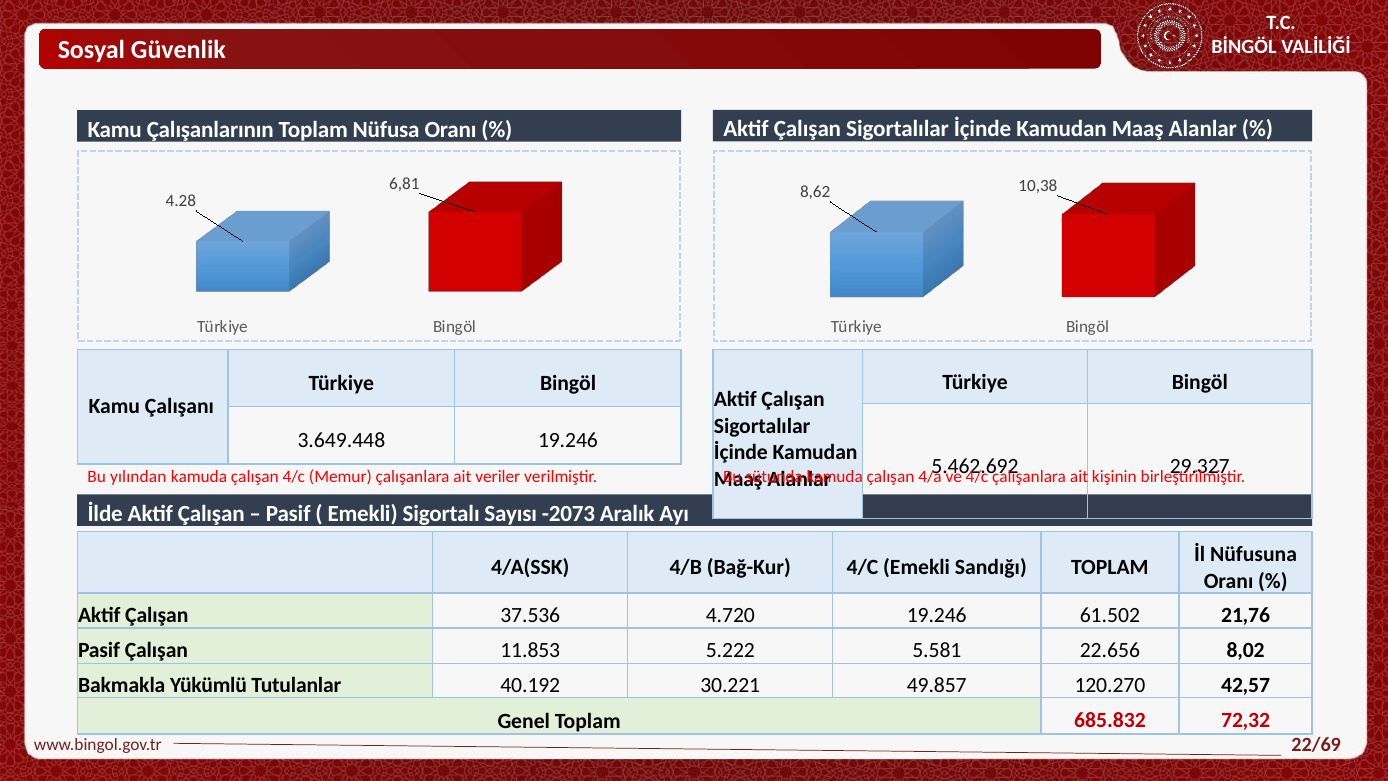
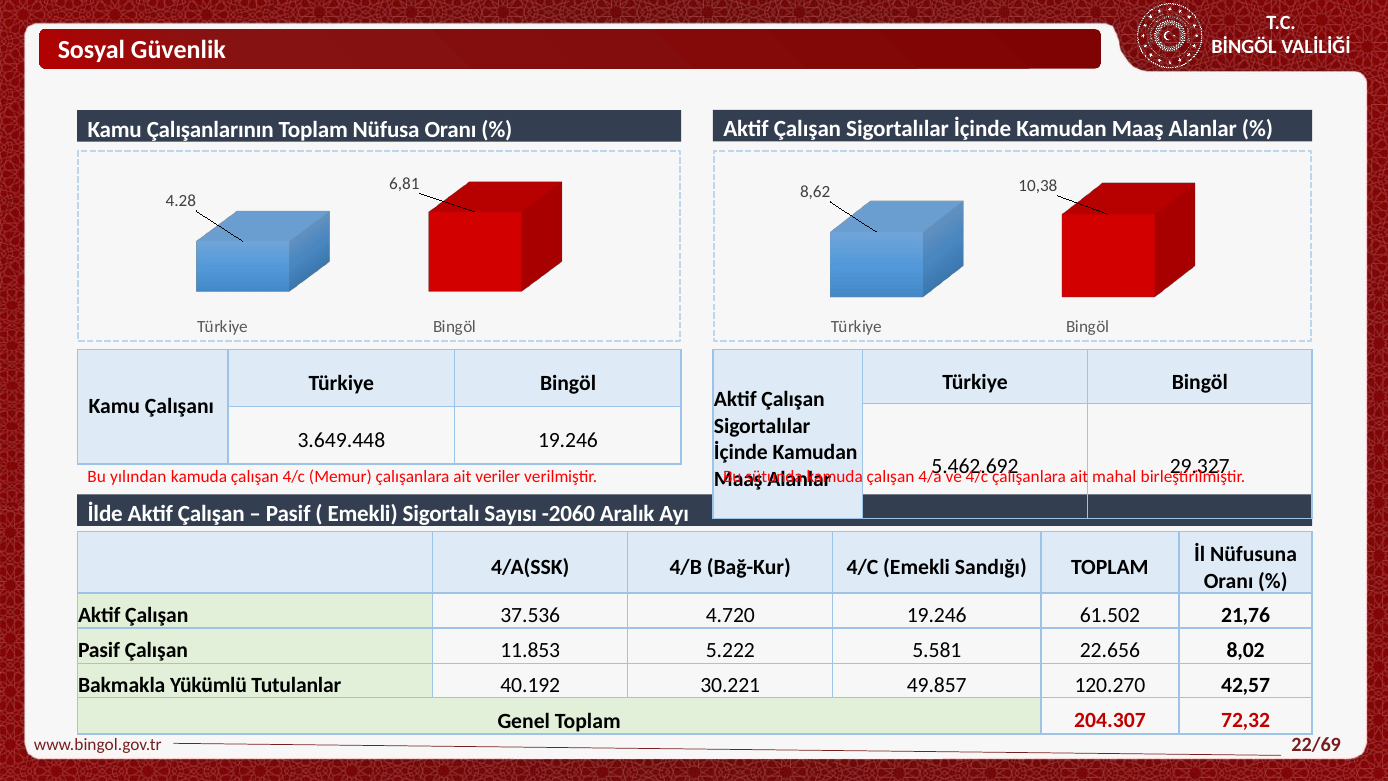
kişinin: kişinin -> mahal
-2073: -2073 -> -2060
685.832: 685.832 -> 204.307
